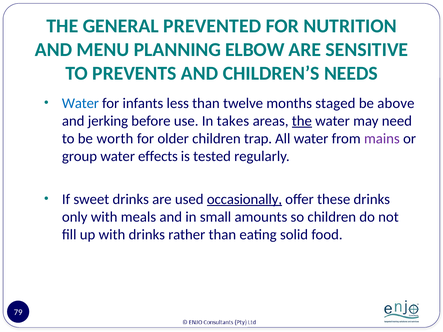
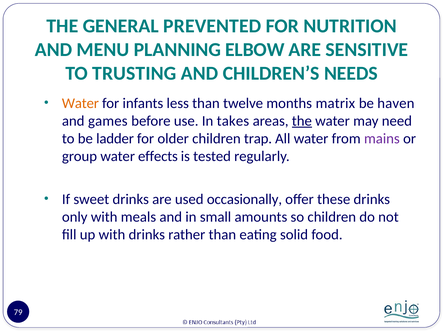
PREVENTS: PREVENTS -> TRUSTING
Water at (80, 103) colour: blue -> orange
staged: staged -> matrix
above: above -> haven
jerking: jerking -> games
worth: worth -> ladder
occasionally underline: present -> none
